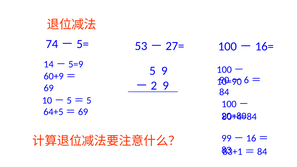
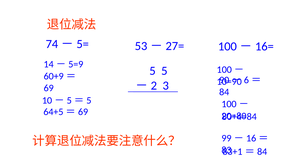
5 9: 9 -> 5
－2 9: 9 -> 3
